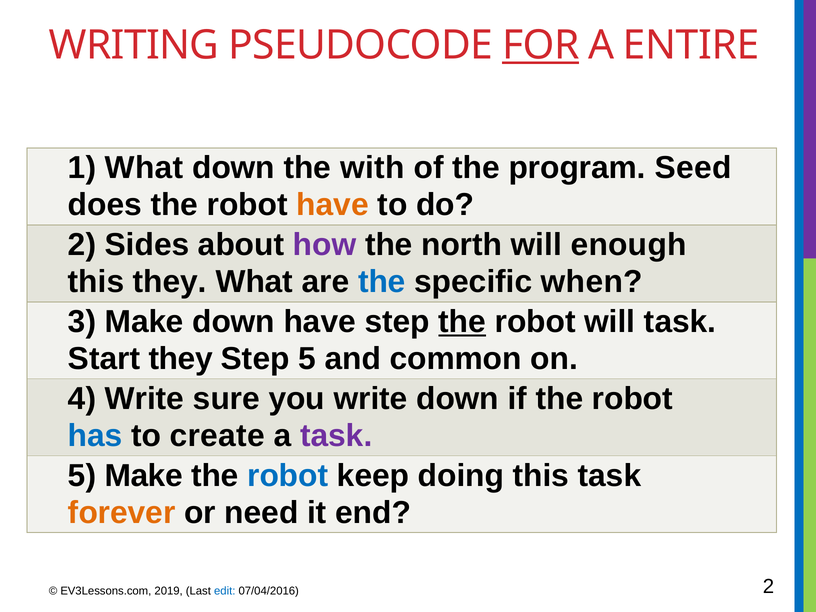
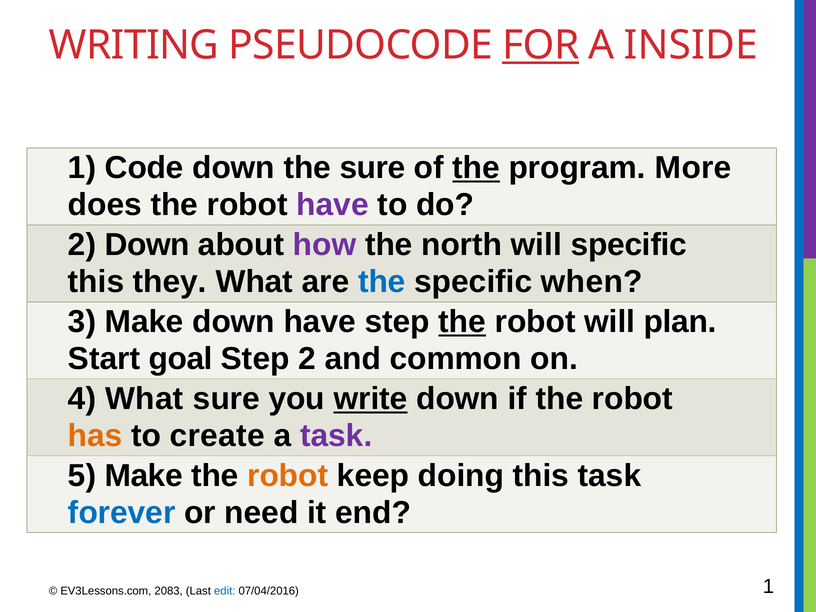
ENTIRE: ENTIRE -> INSIDE
1 What: What -> Code
the with: with -> sure
the at (476, 168) underline: none -> present
Seed: Seed -> More
have at (333, 205) colour: orange -> purple
2 Sides: Sides -> Down
will enough: enough -> specific
will task: task -> plan
Start they: they -> goal
Step 5: 5 -> 2
4 Write: Write -> What
write at (371, 399) underline: none -> present
has colour: blue -> orange
robot at (288, 476) colour: blue -> orange
forever colour: orange -> blue
2019: 2019 -> 2083
07/04/2016 2: 2 -> 1
